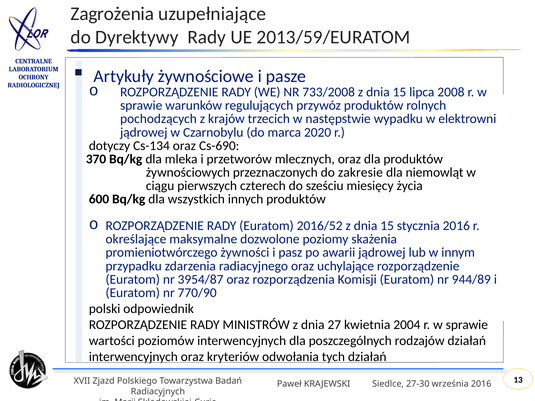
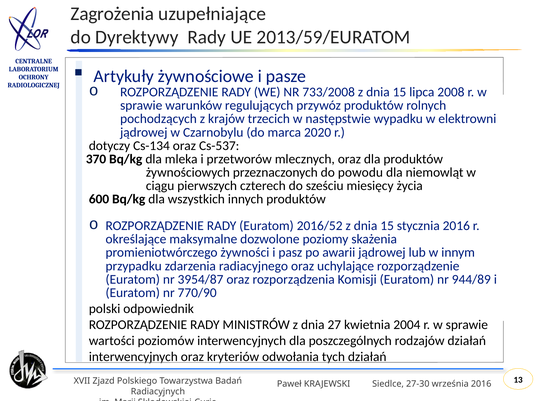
Cs-690: Cs-690 -> Cs-537
zakresie: zakresie -> powodu
